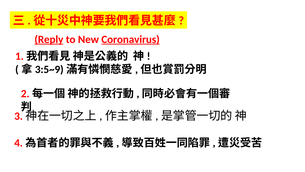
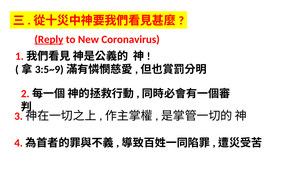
Coronavirus underline: present -> none
